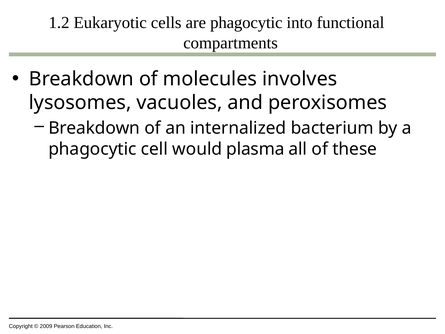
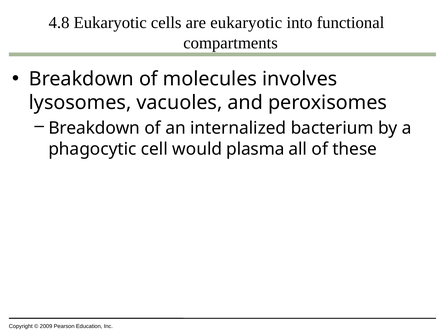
1.2: 1.2 -> 4.8
are phagocytic: phagocytic -> eukaryotic
